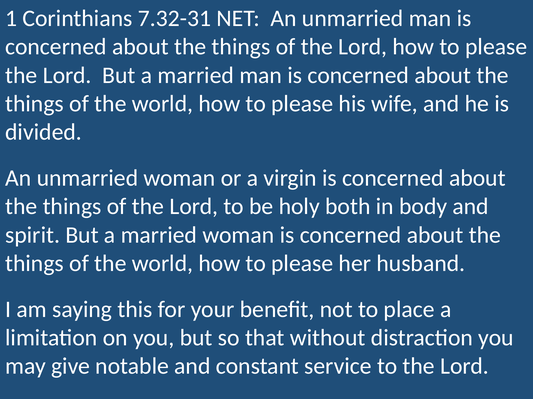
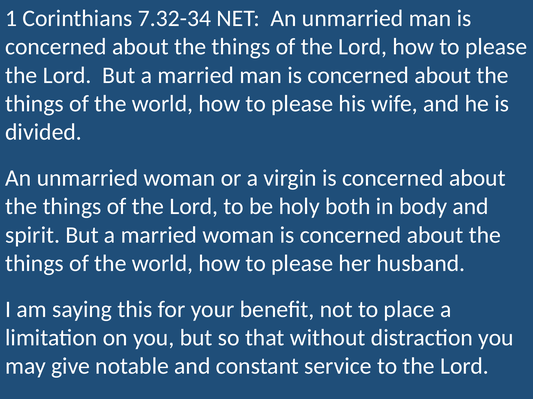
7.32-31: 7.32-31 -> 7.32-34
